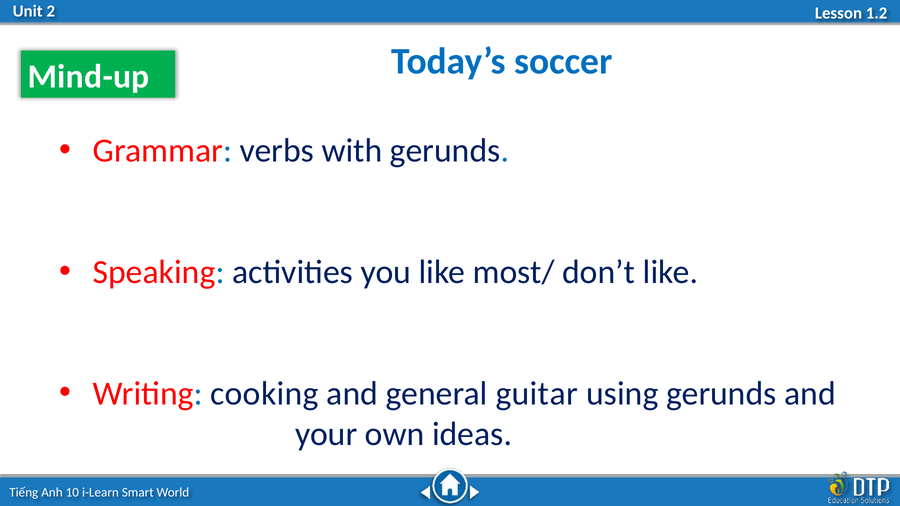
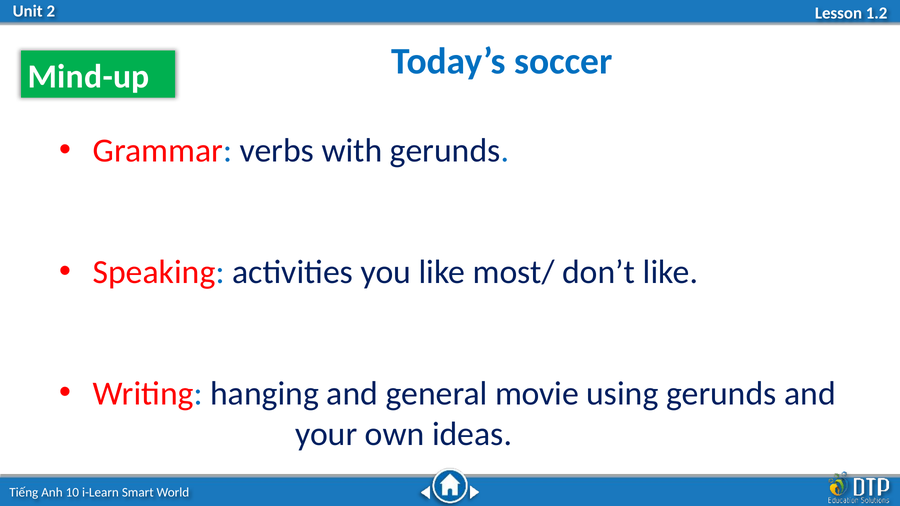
cooking: cooking -> hanging
guitar: guitar -> movie
